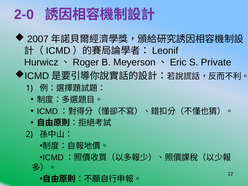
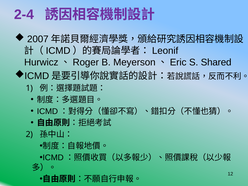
2-0: 2-0 -> 2-4
Private: Private -> Shared
